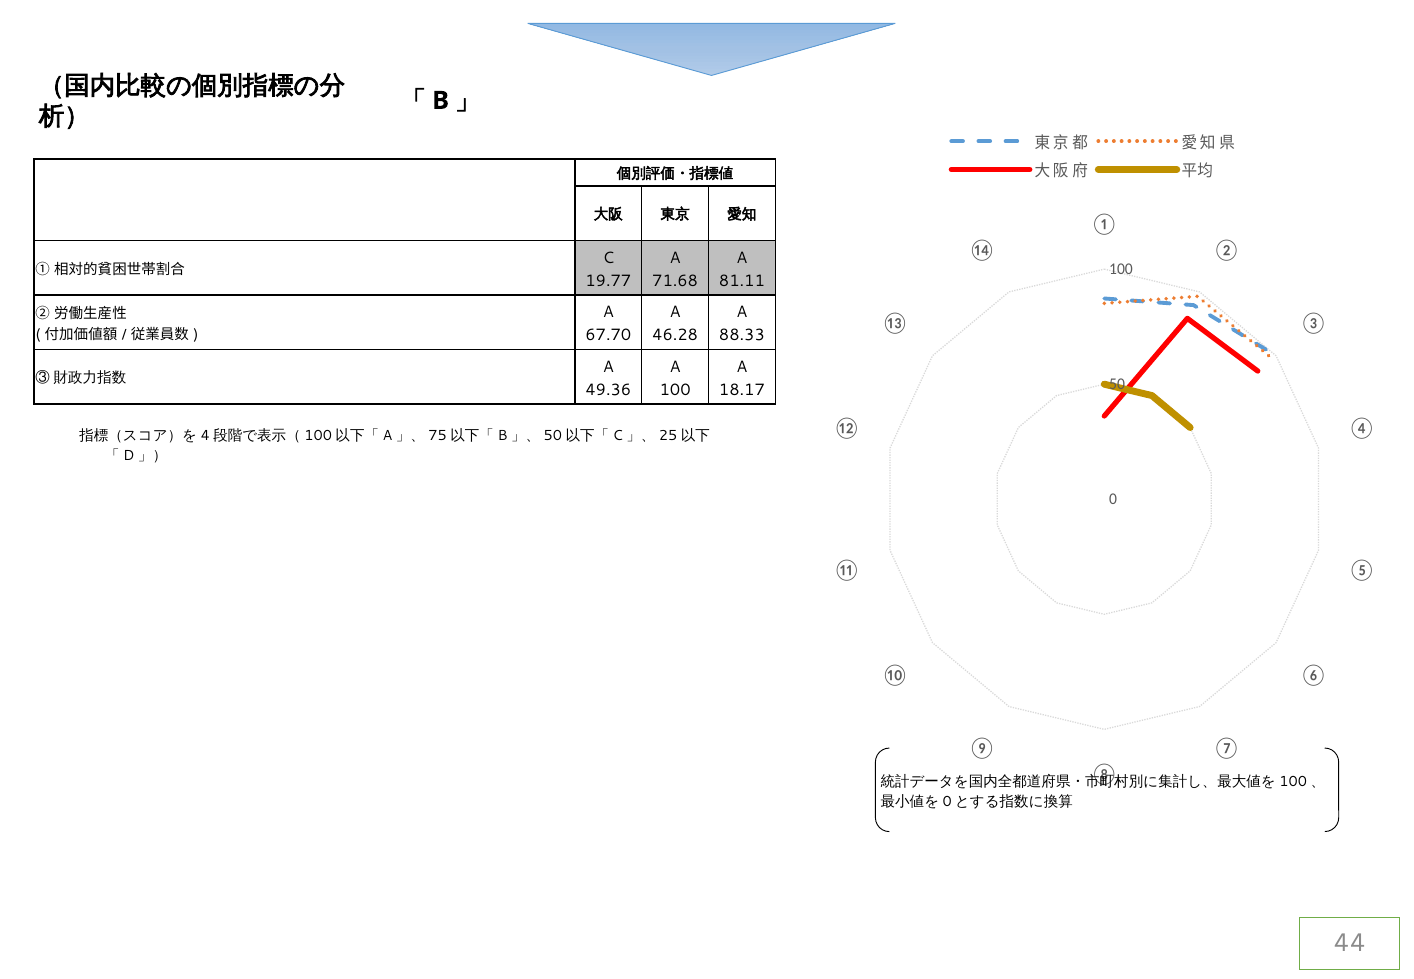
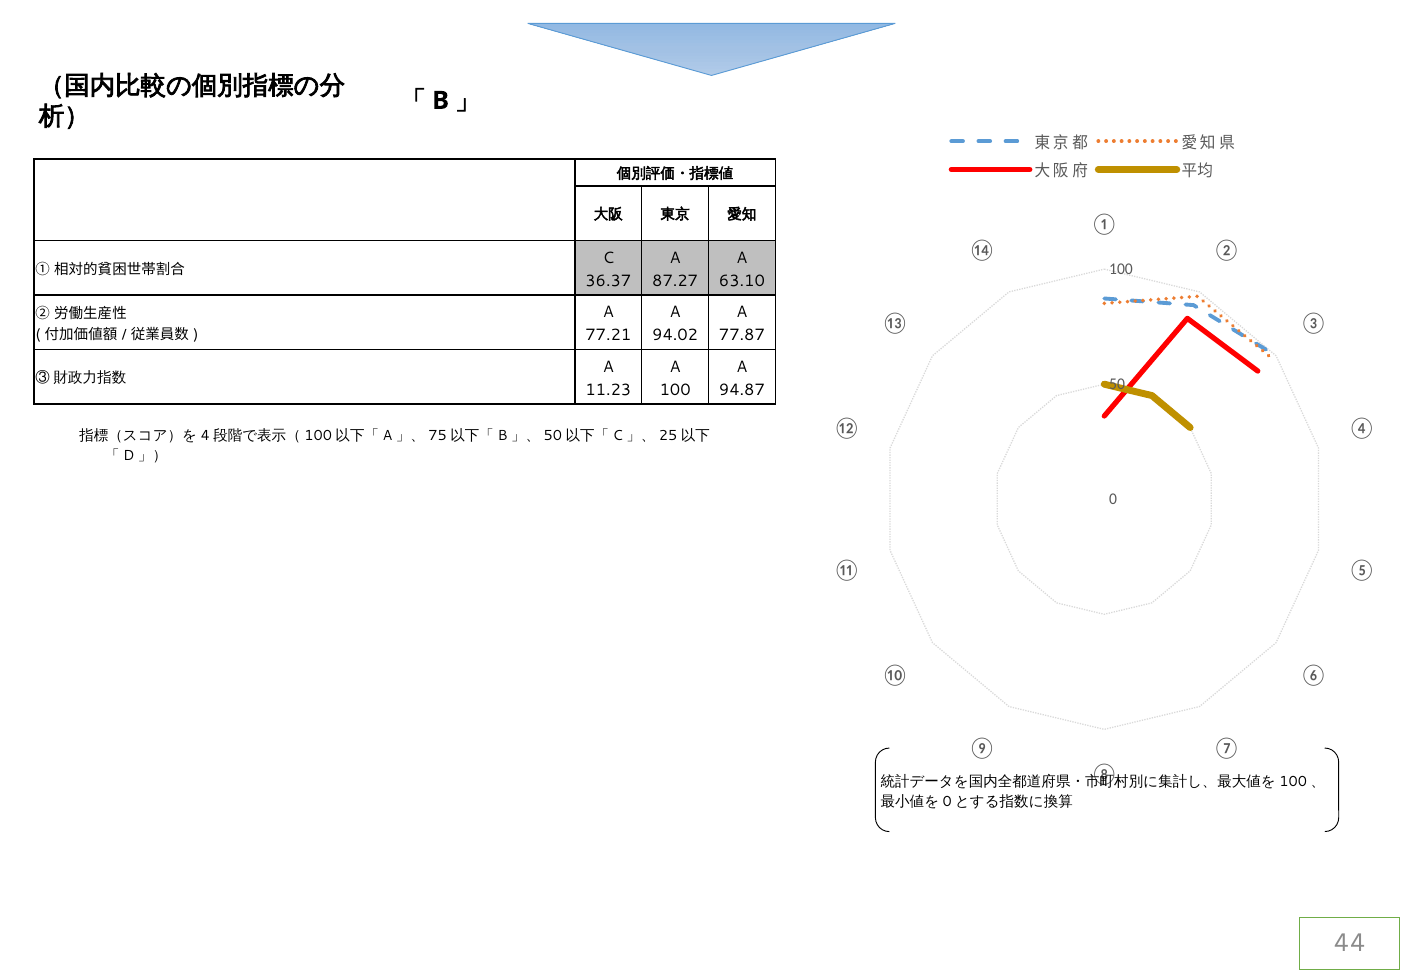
19.77: 19.77 -> 36.37
71.68: 71.68 -> 87.27
81.11: 81.11 -> 63.10
67.70: 67.70 -> 77.21
46.28: 46.28 -> 94.02
88.33: 88.33 -> 77.87
49.36: 49.36 -> 11.23
18.17: 18.17 -> 94.87
